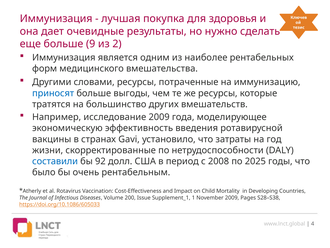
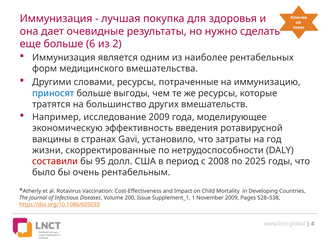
9: 9 -> 6
составили colour: blue -> red
92: 92 -> 95
